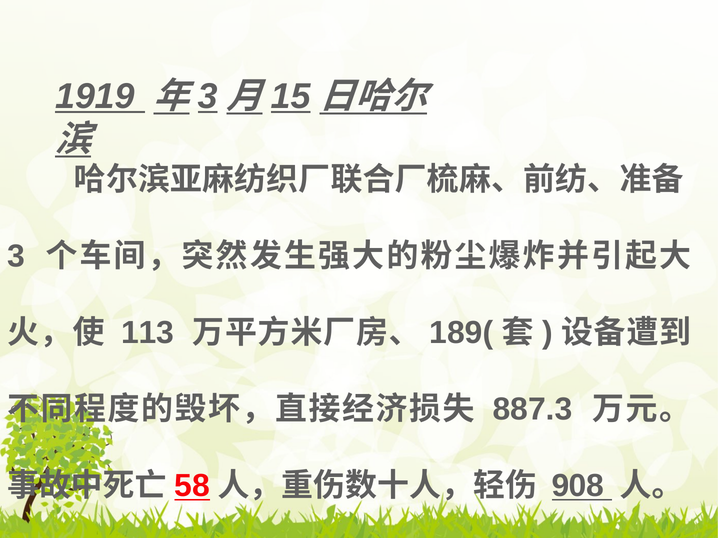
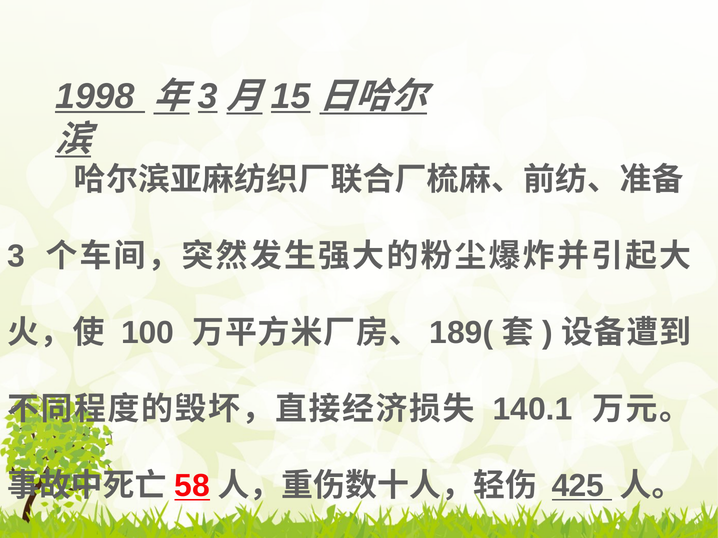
1919: 1919 -> 1998
113: 113 -> 100
887.3: 887.3 -> 140.1
908: 908 -> 425
